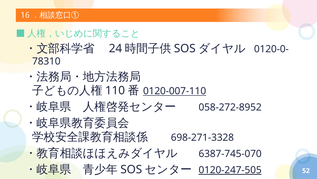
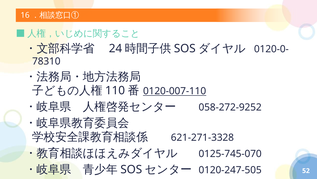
058-272-8952: 058-272-8952 -> 058-272-9252
698-271-3328: 698-271-3328 -> 621-271-3328
6387-745-070: 6387-745-070 -> 0125-745-070
0120-247-505 underline: present -> none
